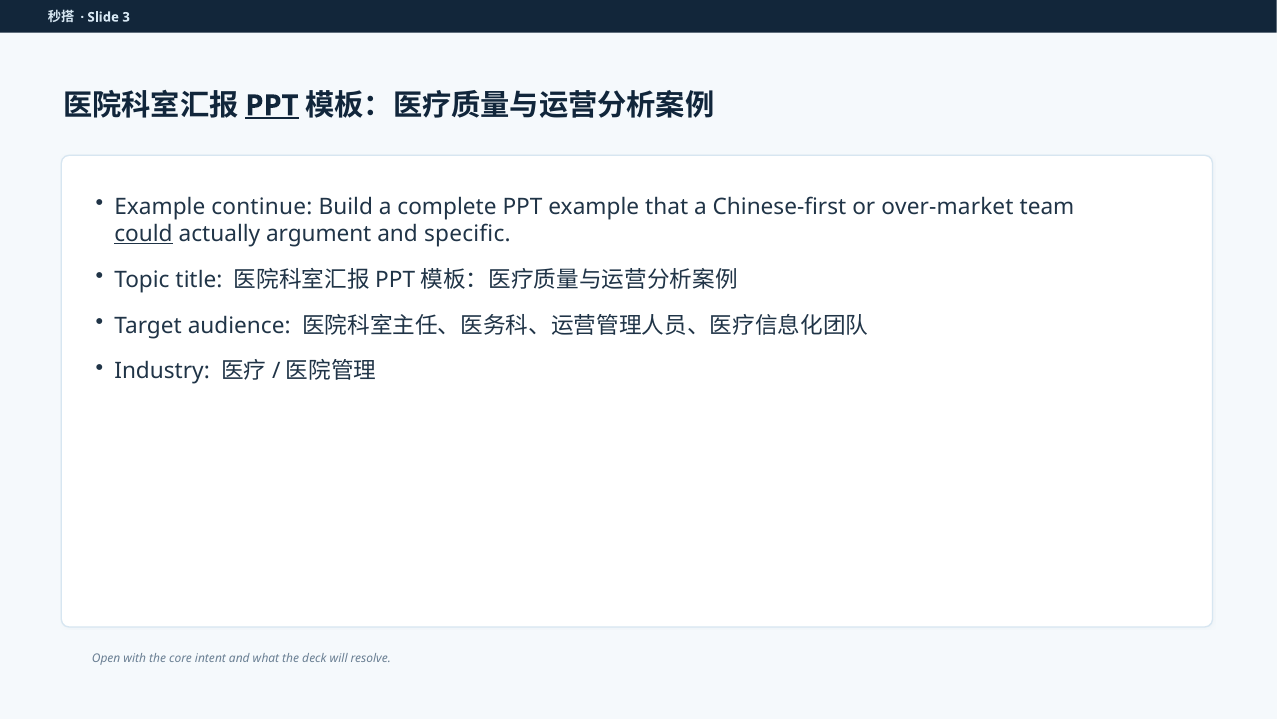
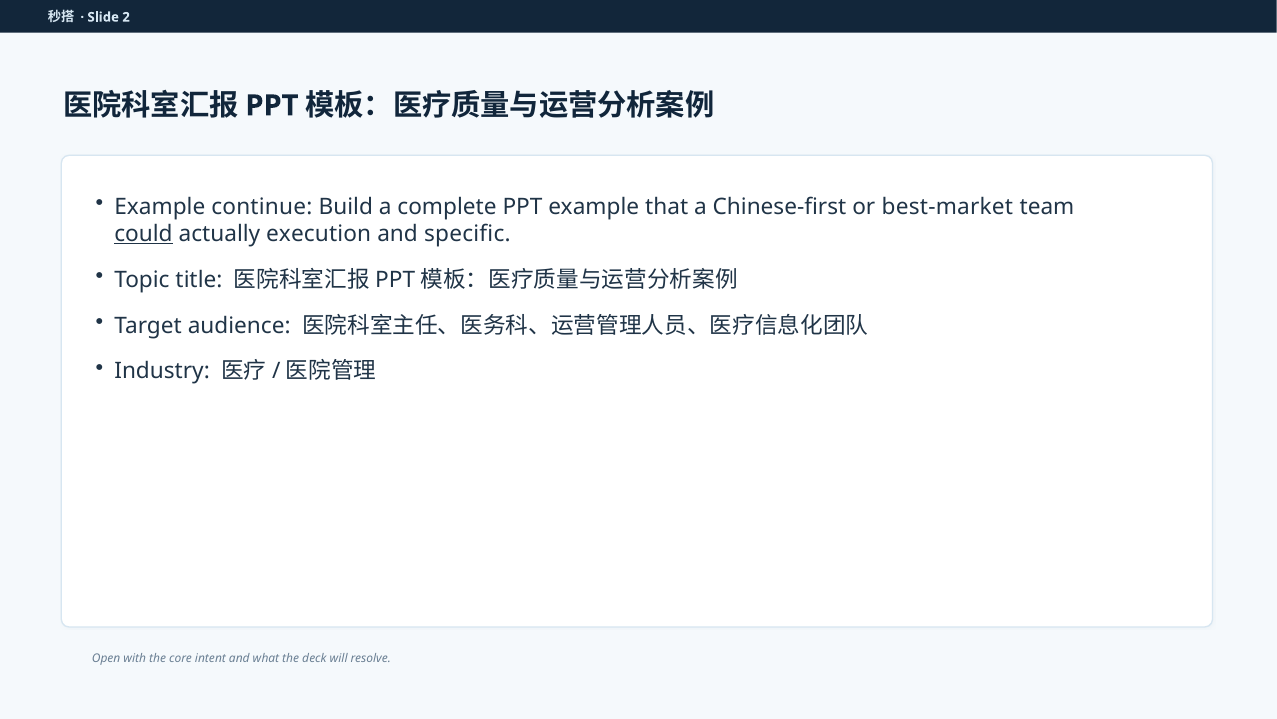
3: 3 -> 2
PPT at (272, 105) underline: present -> none
over-market: over-market -> best-market
argument: argument -> execution
